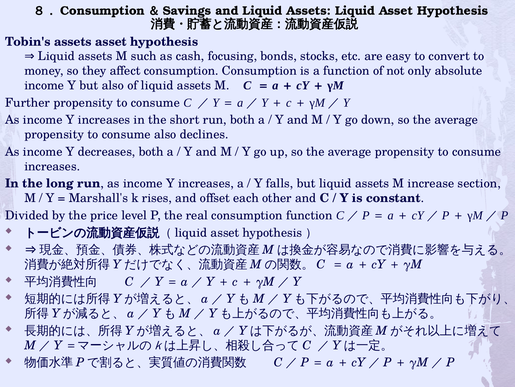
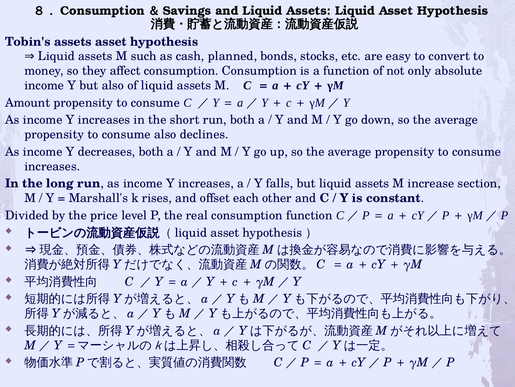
focusing: focusing -> planned
Further: Further -> Amount
